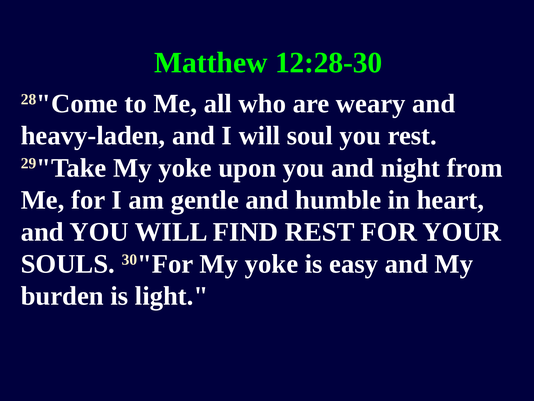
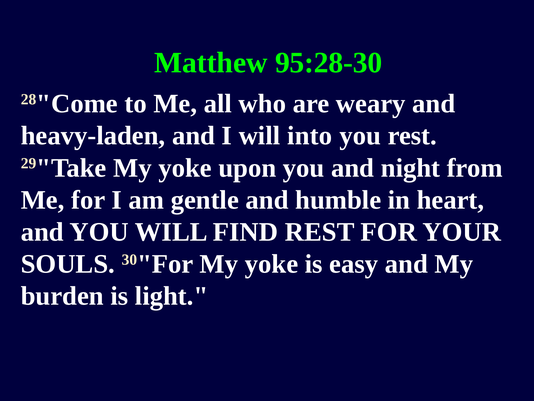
12:28-30: 12:28-30 -> 95:28-30
soul: soul -> into
